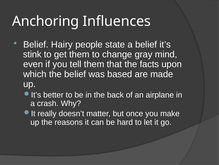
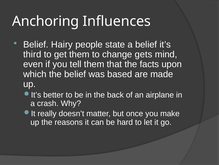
stink: stink -> third
gray: gray -> gets
